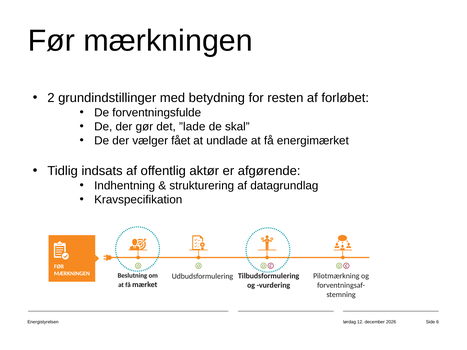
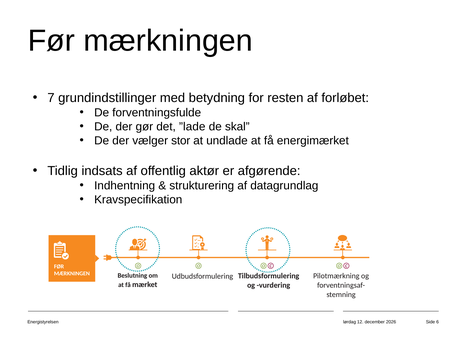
2: 2 -> 7
fået: fået -> stor
